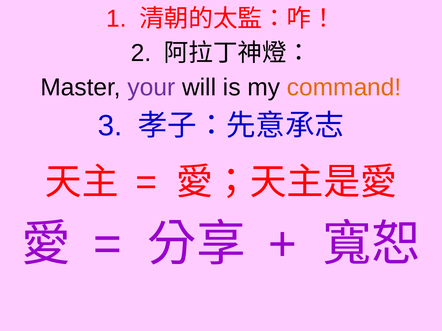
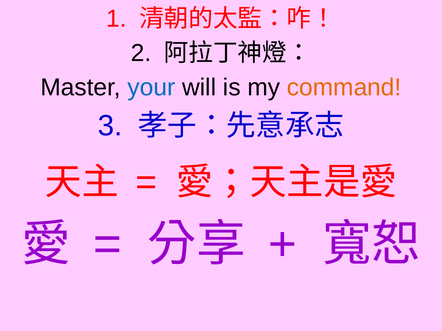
your colour: purple -> blue
